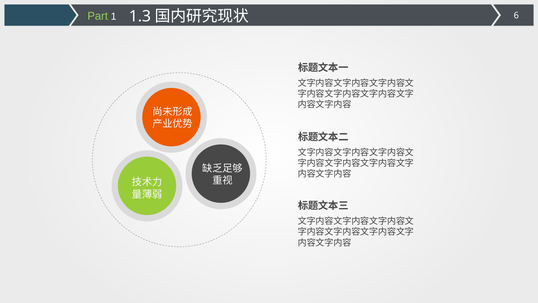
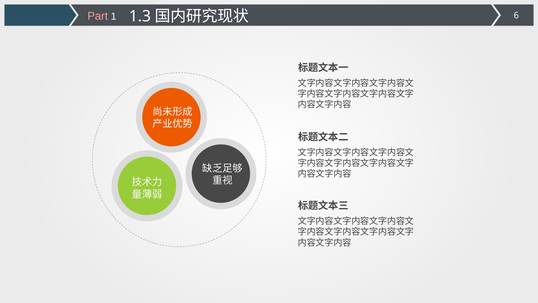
Part colour: light green -> pink
